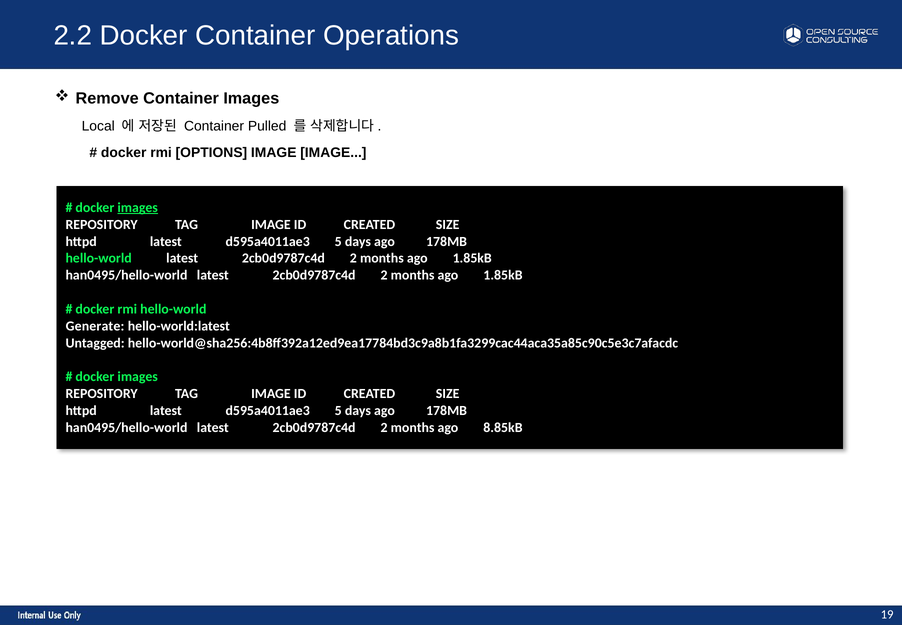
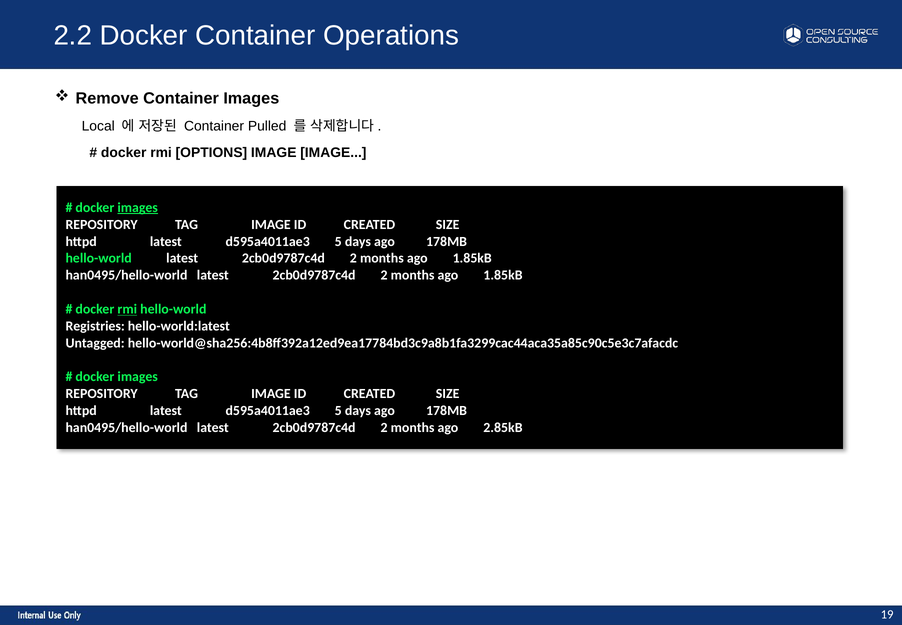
rmi at (127, 309) underline: none -> present
Generate: Generate -> Registries
8.85kB: 8.85kB -> 2.85kB
